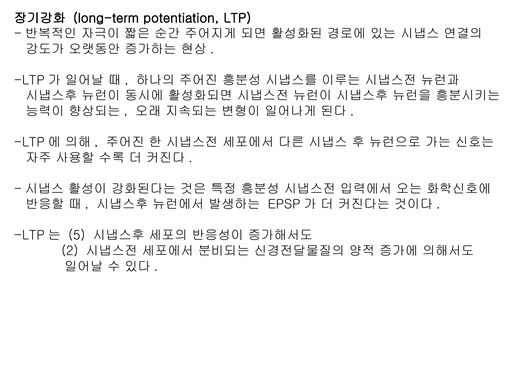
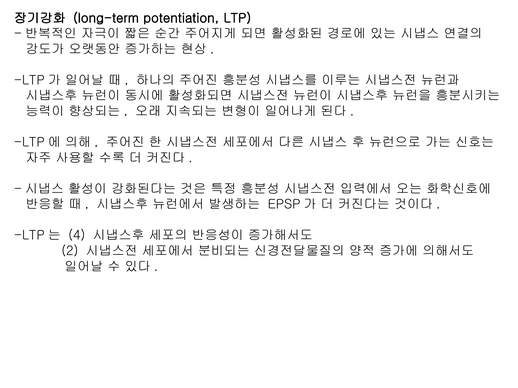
5: 5 -> 4
